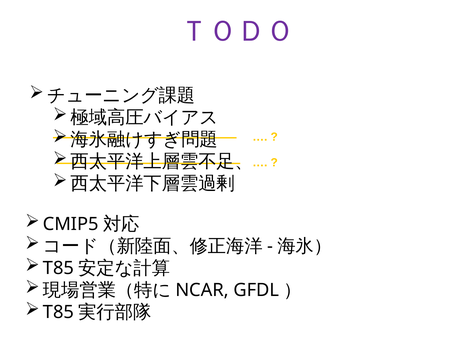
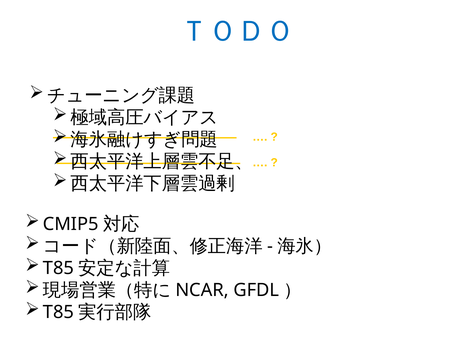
ＴＯＤＯ colour: purple -> blue
